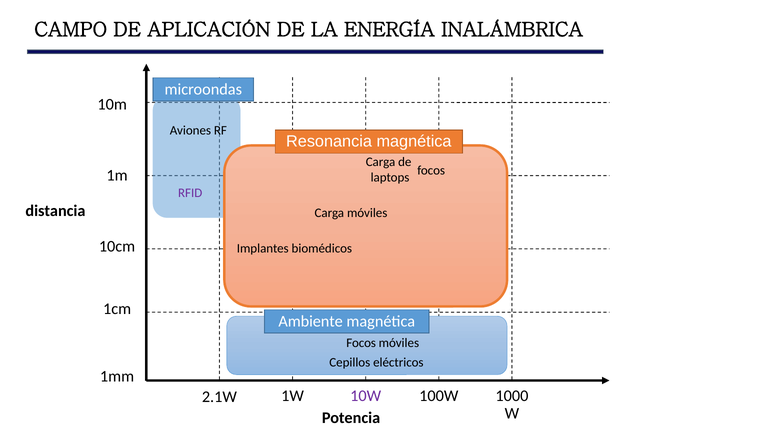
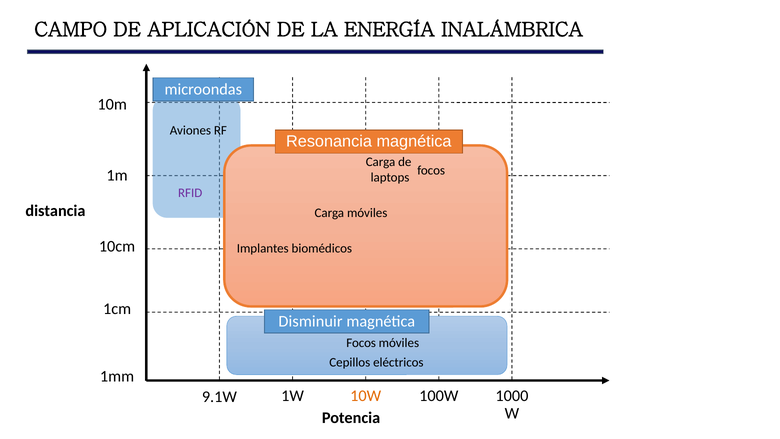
Ambiente: Ambiente -> Disminuir
2.1W: 2.1W -> 9.1W
10W colour: purple -> orange
